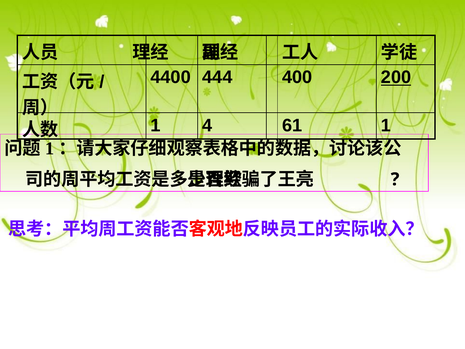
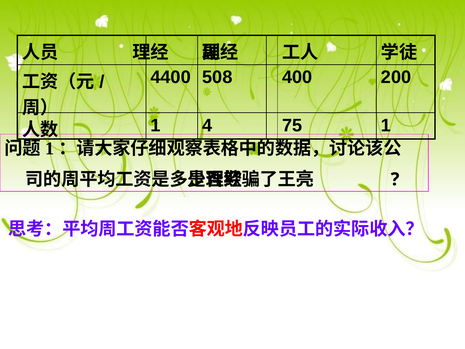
444: 444 -> 508
200 underline: present -> none
61: 61 -> 75
